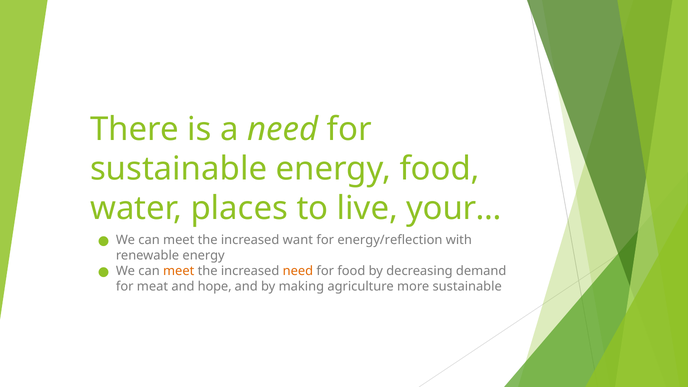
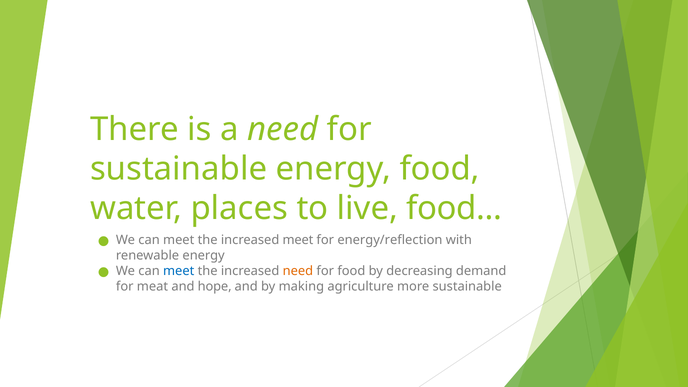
live your: your -> food
increased want: want -> meet
meet at (179, 271) colour: orange -> blue
